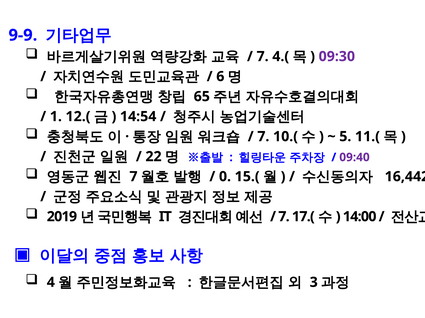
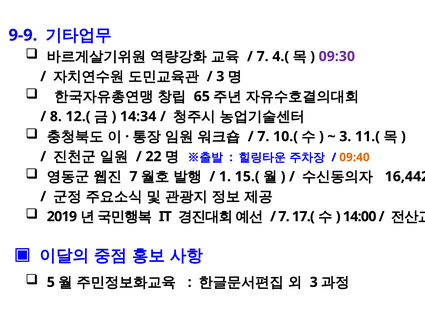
6 at (220, 77): 6 -> 3
1: 1 -> 8
14:54: 14:54 -> 14:34
5 at (345, 137): 5 -> 3
09:40 colour: purple -> orange
0: 0 -> 1
4: 4 -> 5
